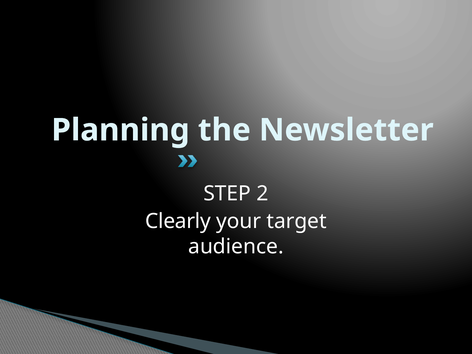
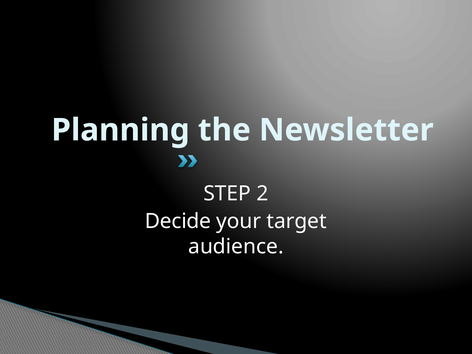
Clearly: Clearly -> Decide
